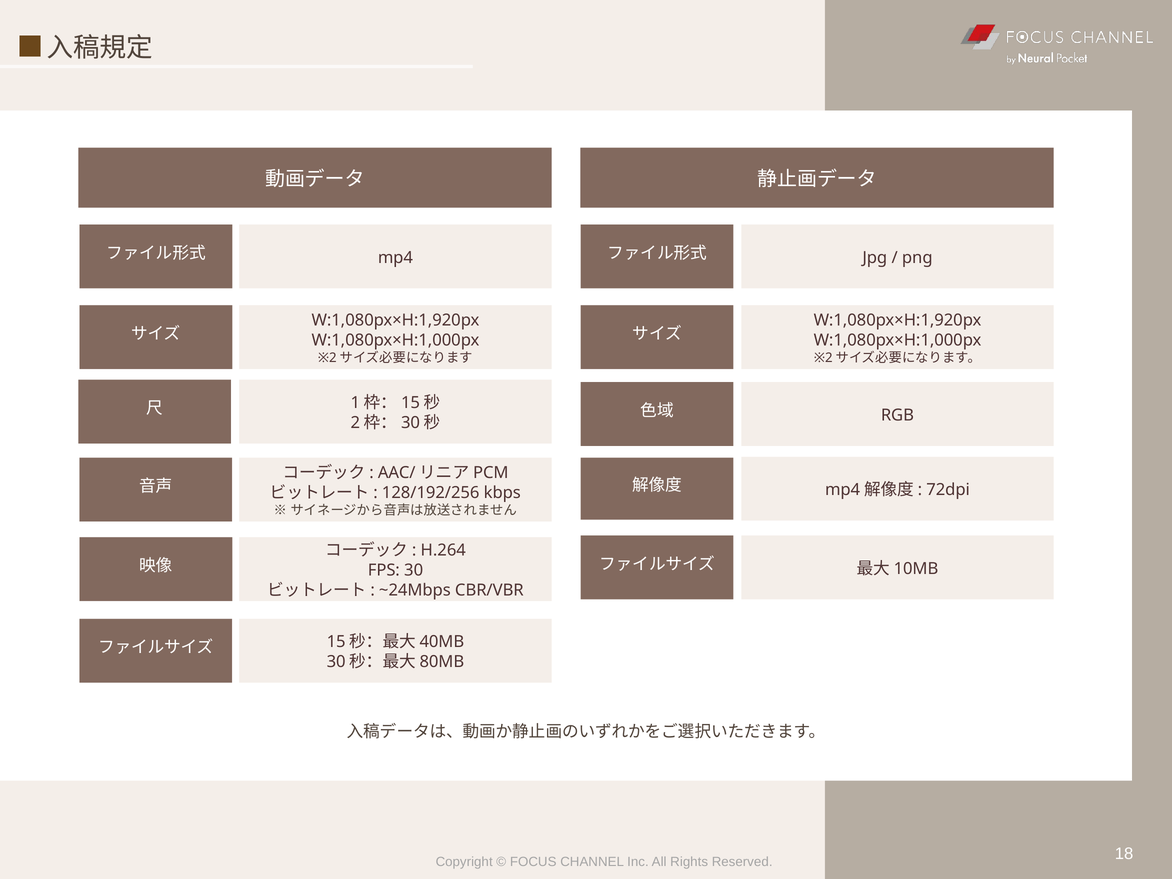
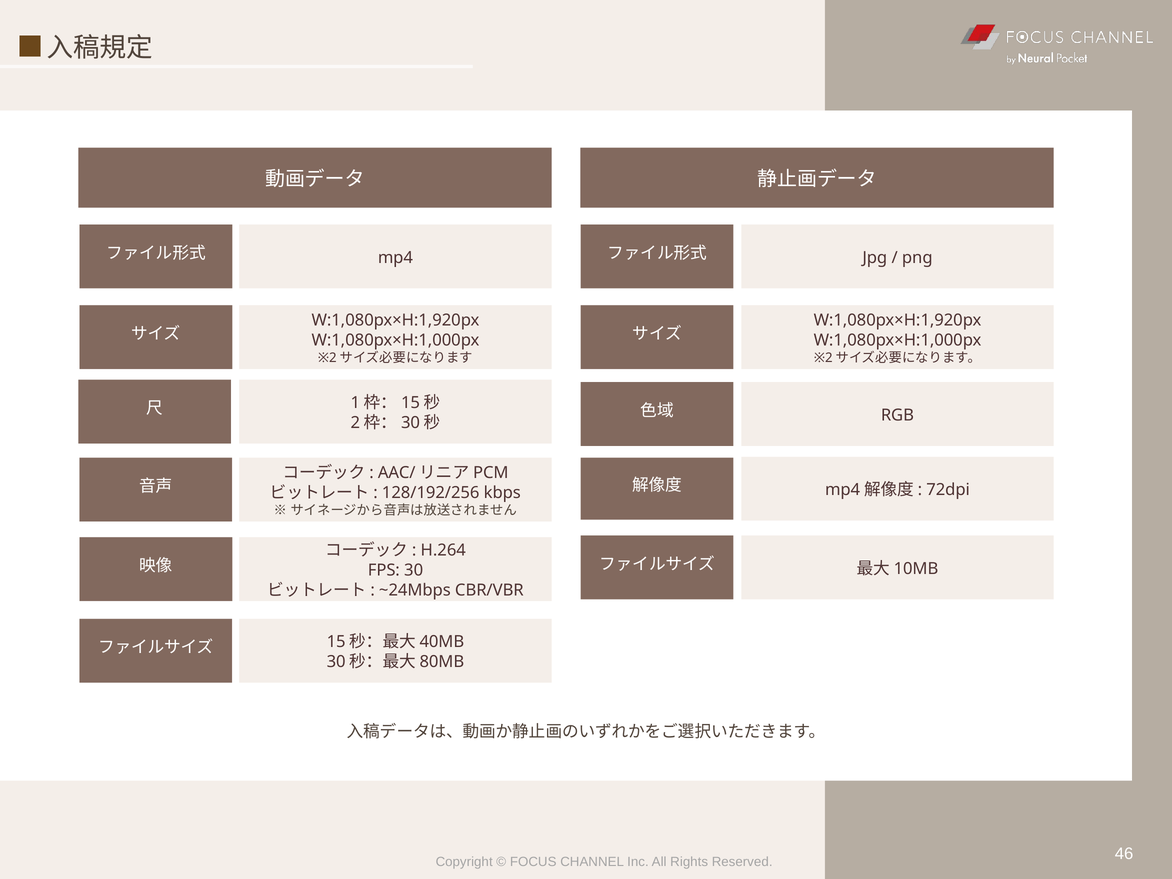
18: 18 -> 46
